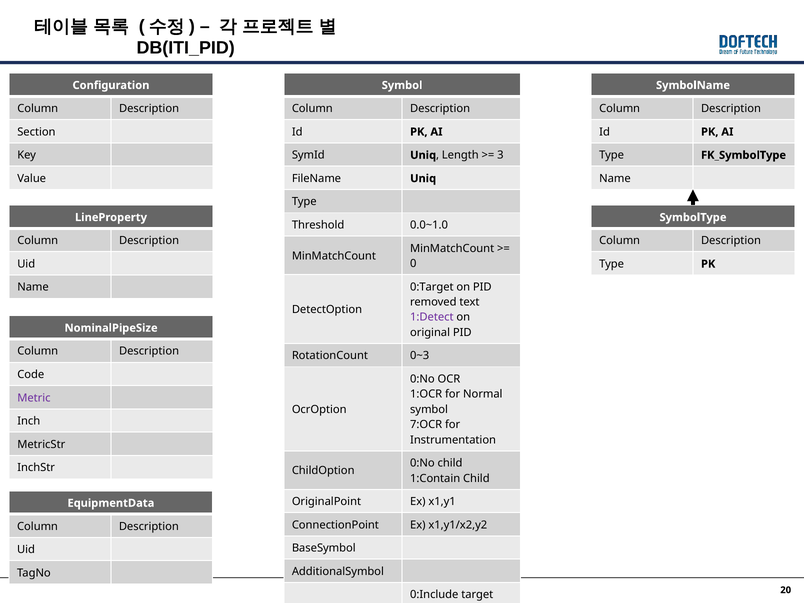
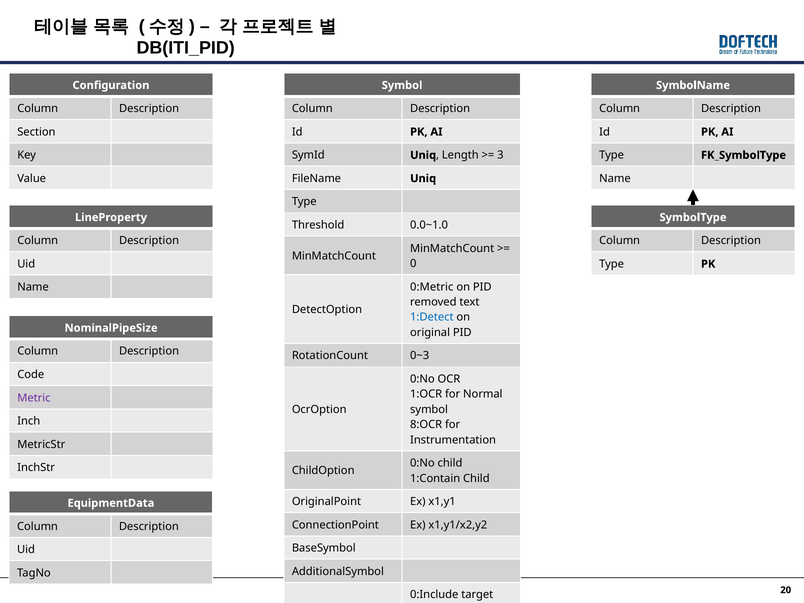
0:Target: 0:Target -> 0:Metric
1:Detect colour: purple -> blue
7:OCR: 7:OCR -> 8:OCR
